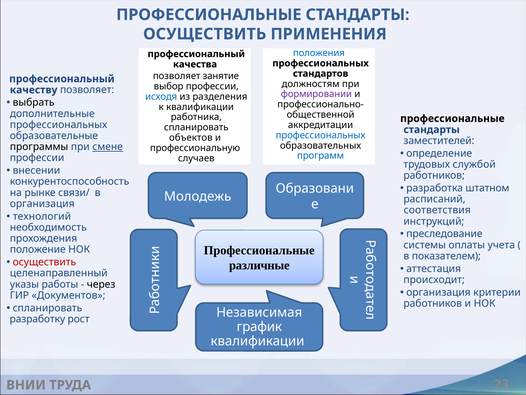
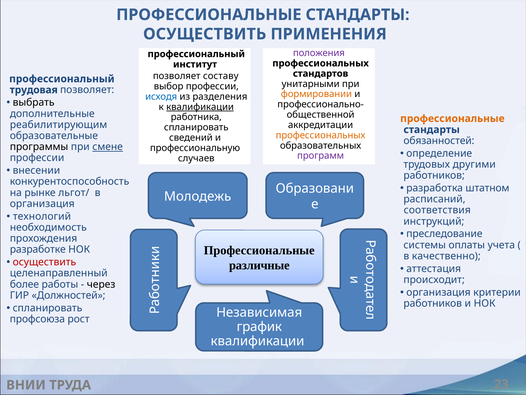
положения colour: blue -> purple
качества: качества -> институт
занятие: занятие -> составу
должностям: должностям -> унитарными
качеству: качеству -> трудовая
формировании colour: purple -> orange
квалификации at (200, 107) underline: none -> present
профессиональные at (452, 118) colour: black -> orange
профессиональных at (59, 125): профессиональных -> реабилитирующим
профессиональных at (321, 135) colour: blue -> orange
объектов: объектов -> сведений
заместителей: заместителей -> обязанностей
программ colour: blue -> purple
службой: службой -> другими
связи/: связи/ -> льгот/
положение: положение -> разработке
показателем: показателем -> качественно
указы: указы -> более
Документов: Документов -> Должностей
разработку: разработку -> профсоюза
